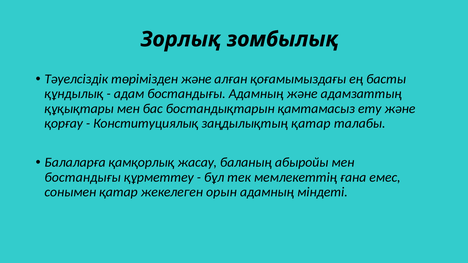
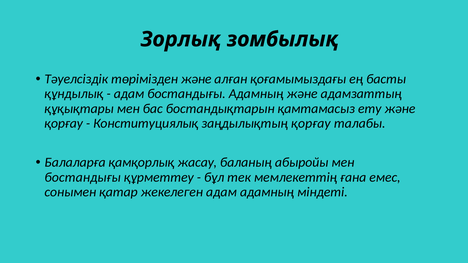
заңдылықтың қатар: қатар -> қорғау
жекелеген орын: орын -> адам
